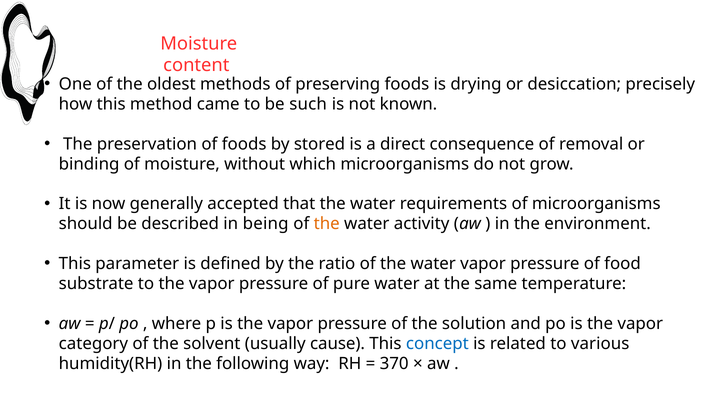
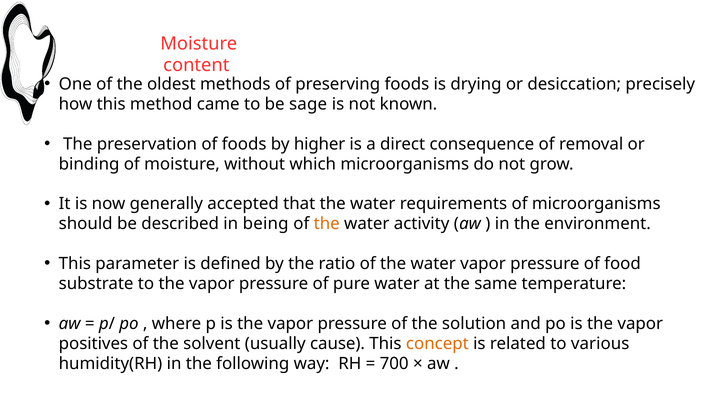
such: such -> sage
stored: stored -> higher
category: category -> positives
concept colour: blue -> orange
370: 370 -> 700
